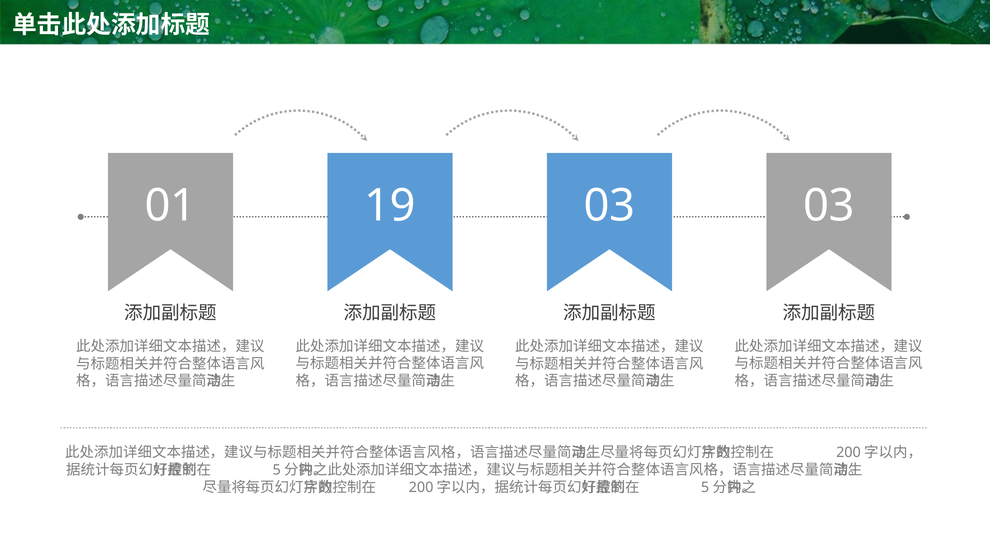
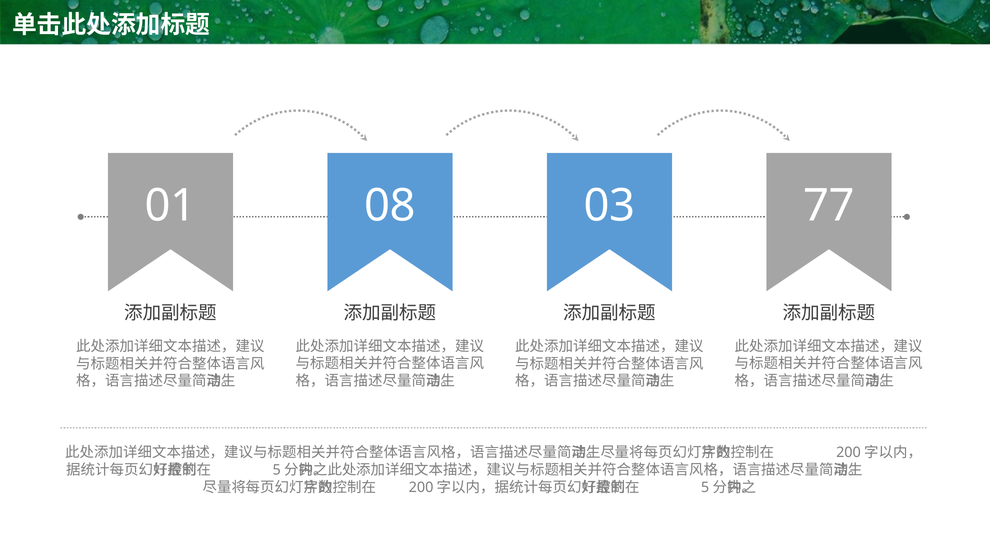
19: 19 -> 08
03 03: 03 -> 77
